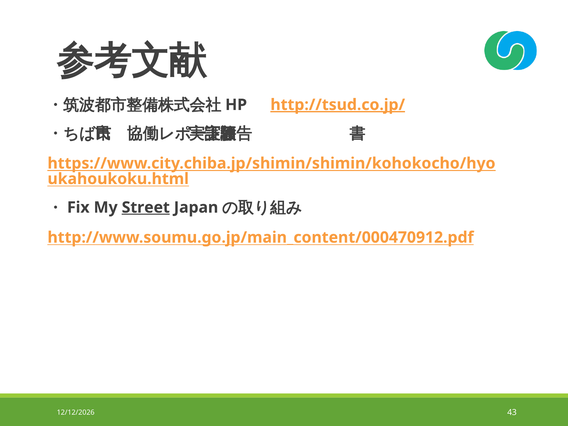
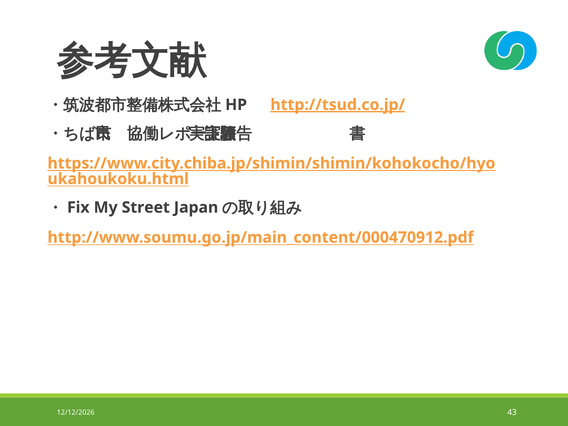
Street underline: present -> none
